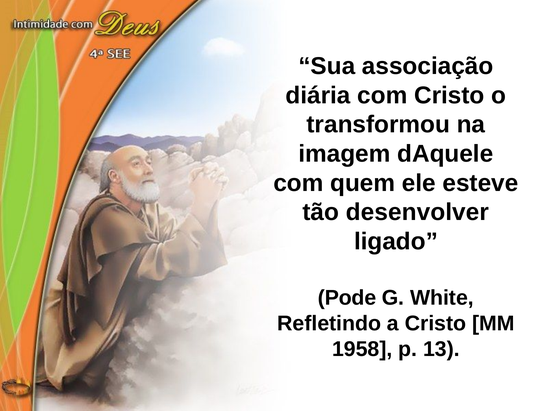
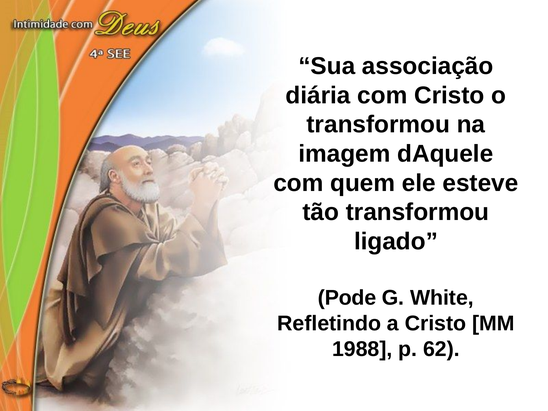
tão desenvolver: desenvolver -> transformou
1958: 1958 -> 1988
13: 13 -> 62
